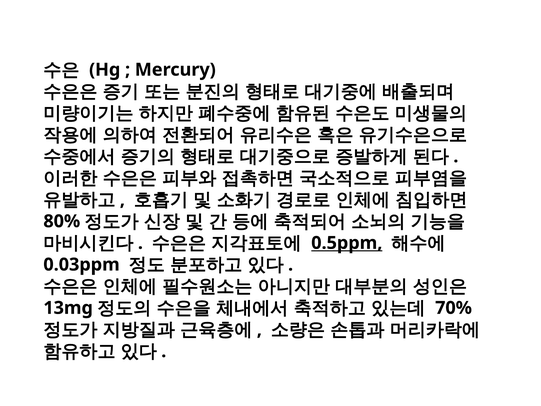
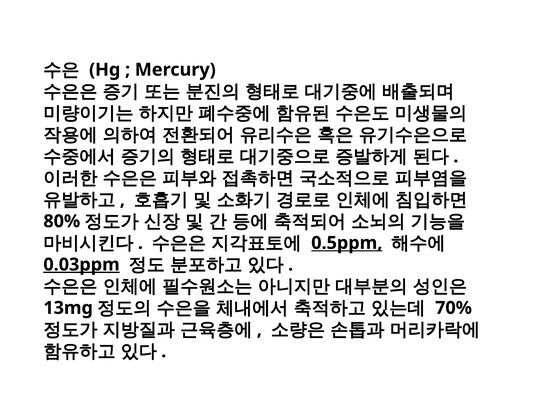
0.03ppm underline: none -> present
